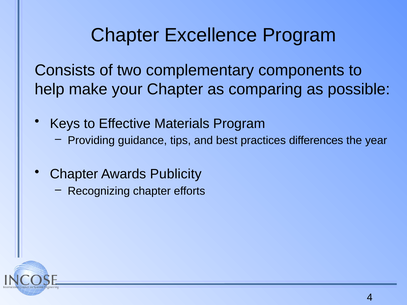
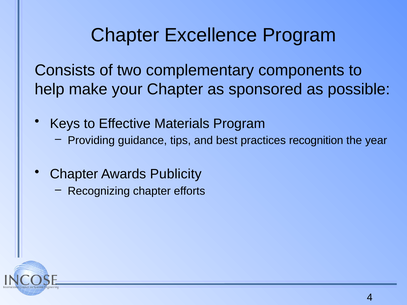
comparing: comparing -> sponsored
differences: differences -> recognition
